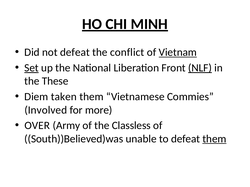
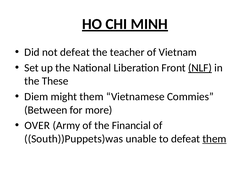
conflict: conflict -> teacher
Vietnam underline: present -> none
Set underline: present -> none
taken: taken -> might
Involved: Involved -> Between
Classless: Classless -> Financial
South))Believed)was: South))Believed)was -> South))Puppets)was
